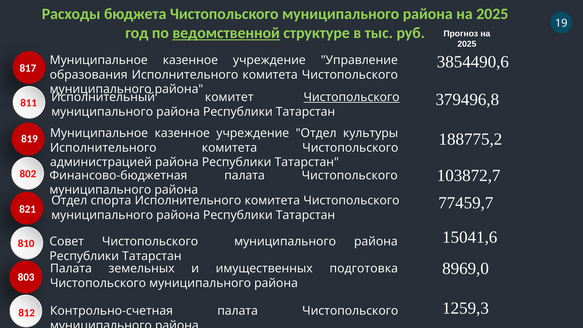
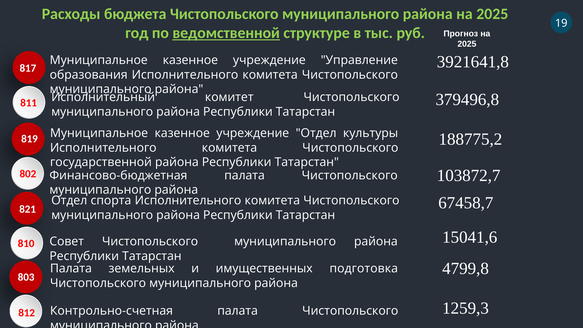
3854490,6: 3854490,6 -> 3921641,8
Чистопольского at (352, 97) underline: present -> none
администрацией: администрацией -> государственной
77459,7: 77459,7 -> 67458,7
8969,0: 8969,0 -> 4799,8
